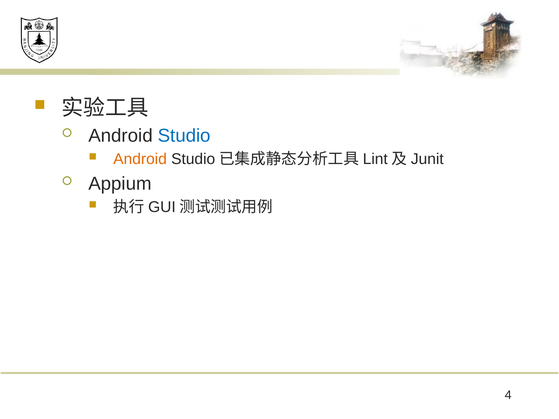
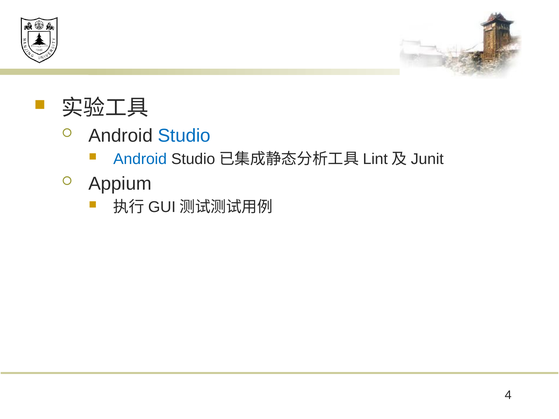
Android at (140, 159) colour: orange -> blue
